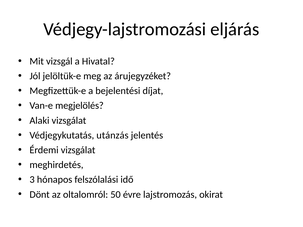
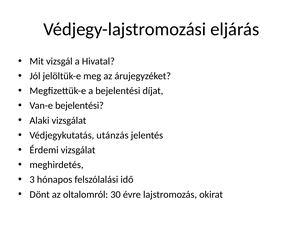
Van-e megjelölés: megjelölés -> bejelentési
50: 50 -> 30
